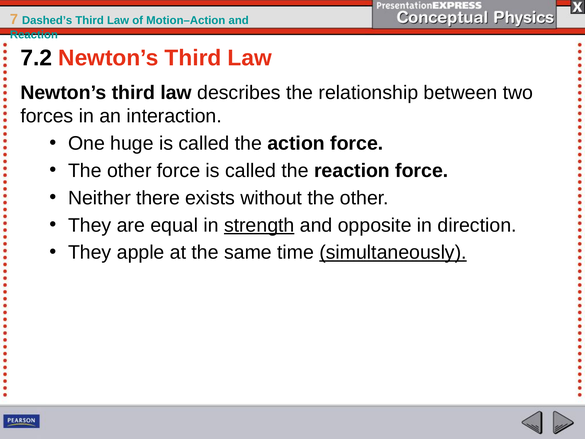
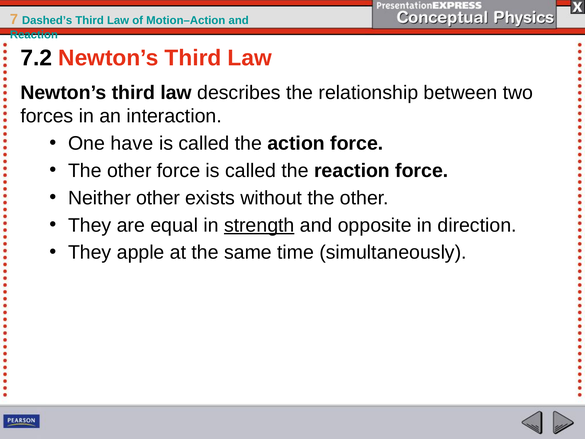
huge: huge -> have
Neither there: there -> other
simultaneously underline: present -> none
